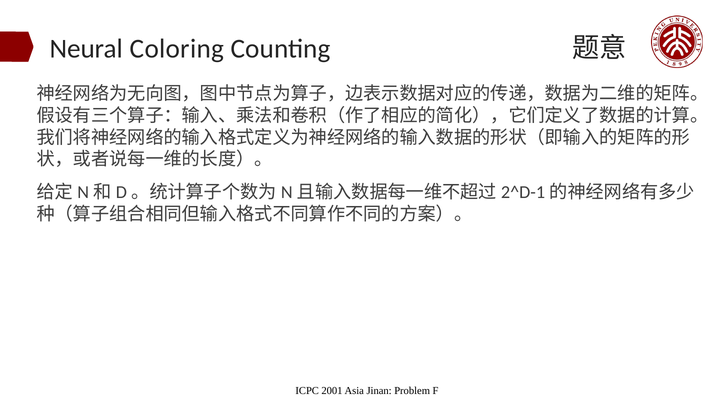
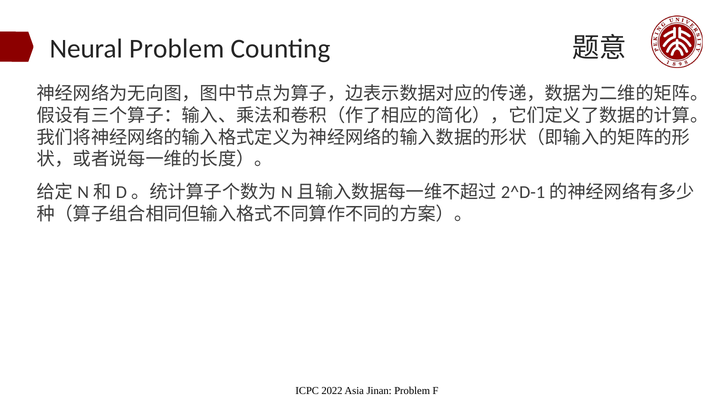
Neural Coloring: Coloring -> Problem
2001: 2001 -> 2022
